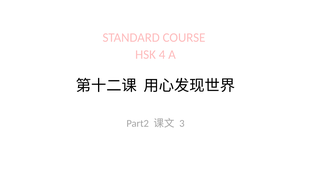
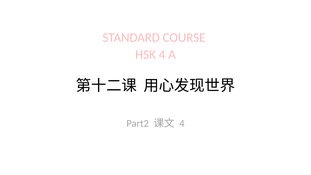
3 at (182, 123): 3 -> 4
